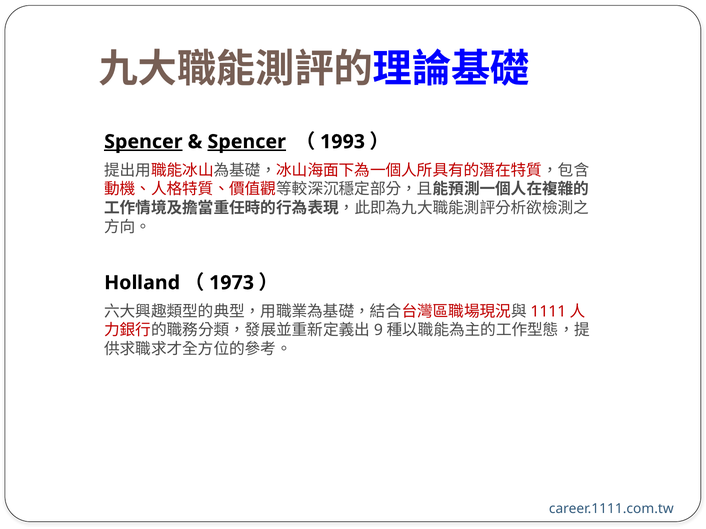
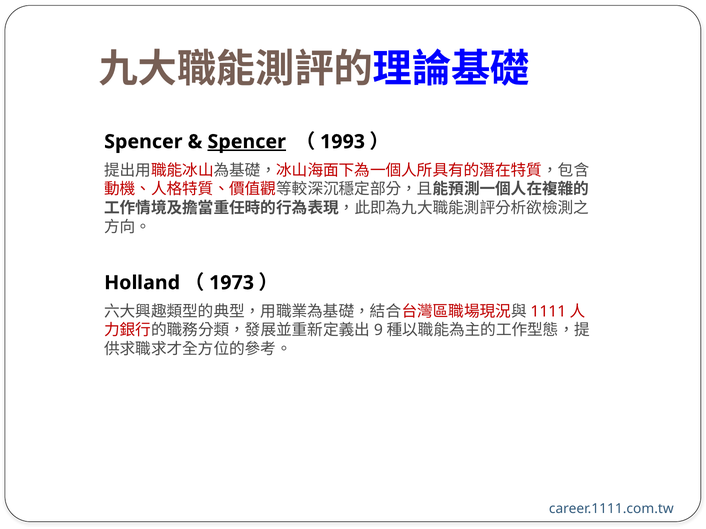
Spencer at (143, 142) underline: present -> none
